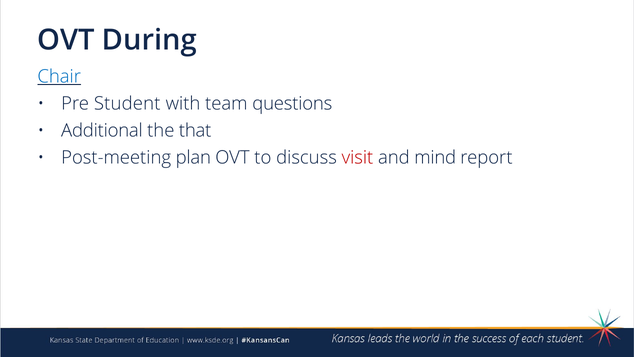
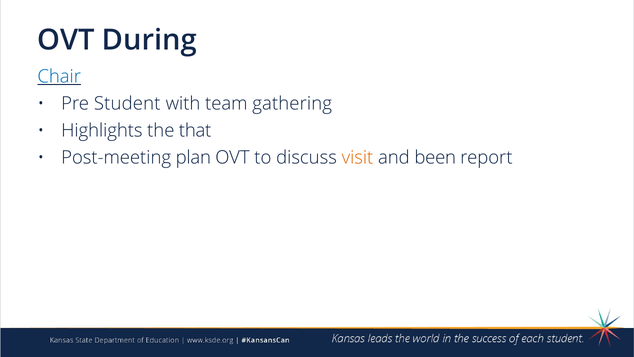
questions: questions -> gathering
Additional: Additional -> Highlights
visit colour: red -> orange
mind: mind -> been
